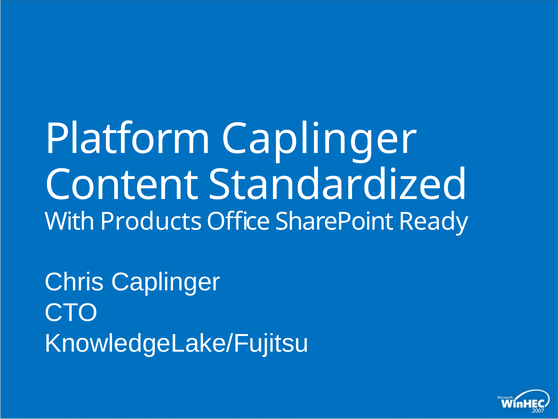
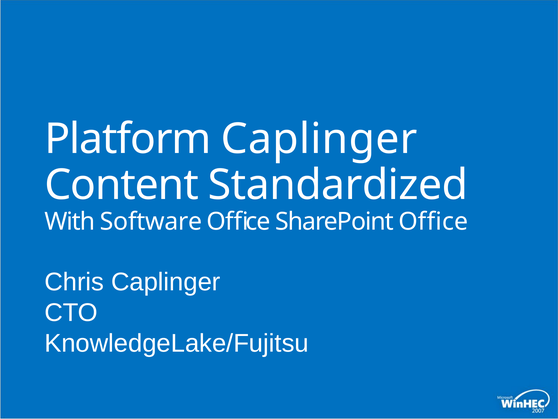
Products: Products -> Software
SharePoint Ready: Ready -> Office
